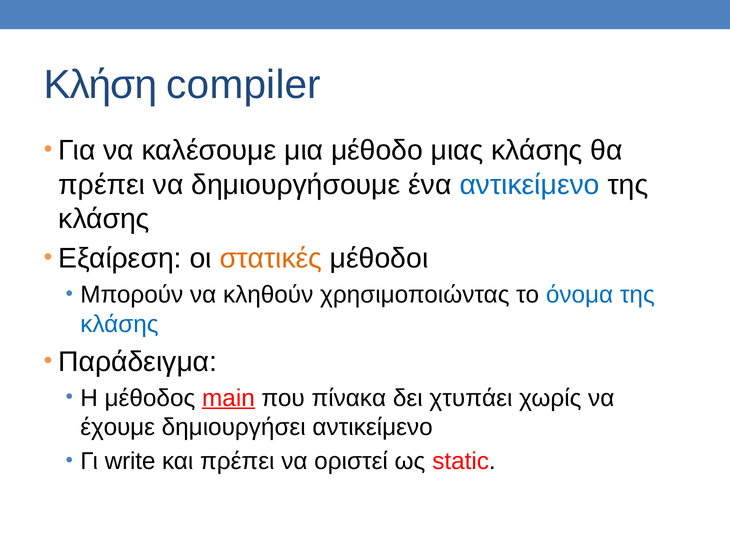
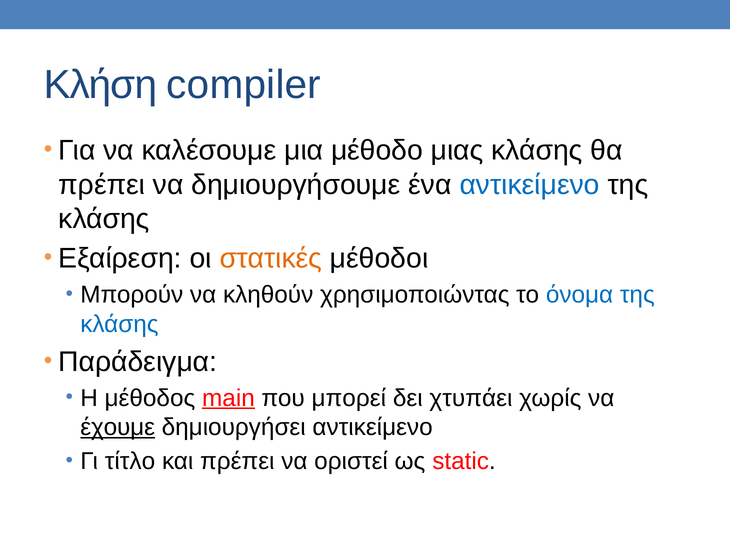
πίνακα: πίνακα -> μπορεί
έχουμε underline: none -> present
write: write -> τίτλο
